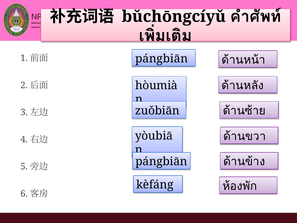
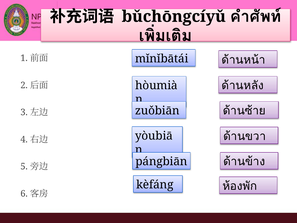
pángbiān at (162, 59): pángbiān -> mǐnǐbātái
